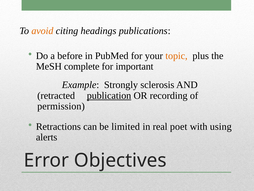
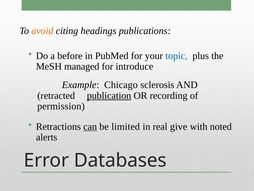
topic colour: orange -> blue
complete: complete -> managed
important: important -> introduce
Strongly: Strongly -> Chicago
can underline: none -> present
poet: poet -> give
using: using -> noted
Objectives: Objectives -> Databases
